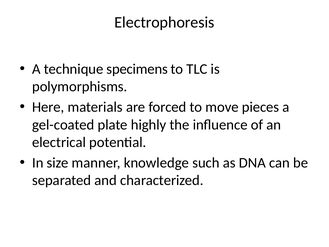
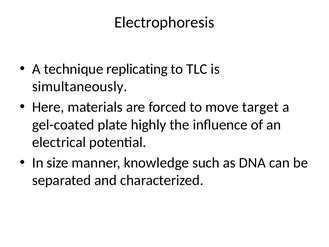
specimens: specimens -> replicating
polymorphisms: polymorphisms -> simultaneously
pieces: pieces -> target
